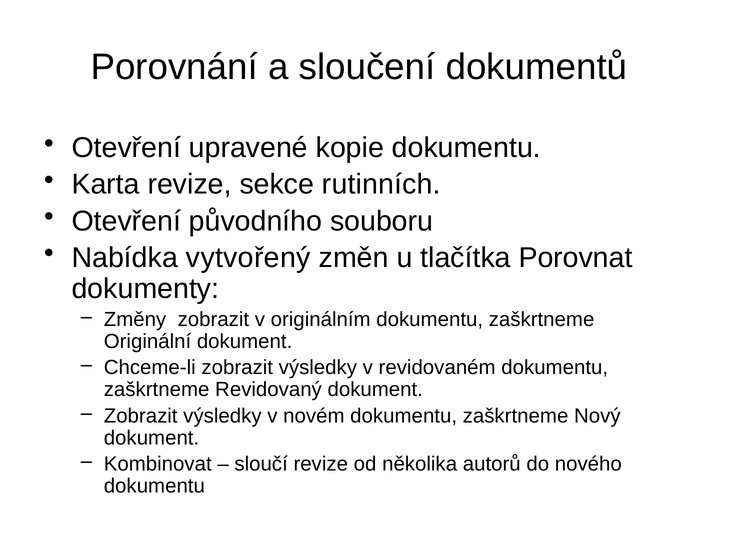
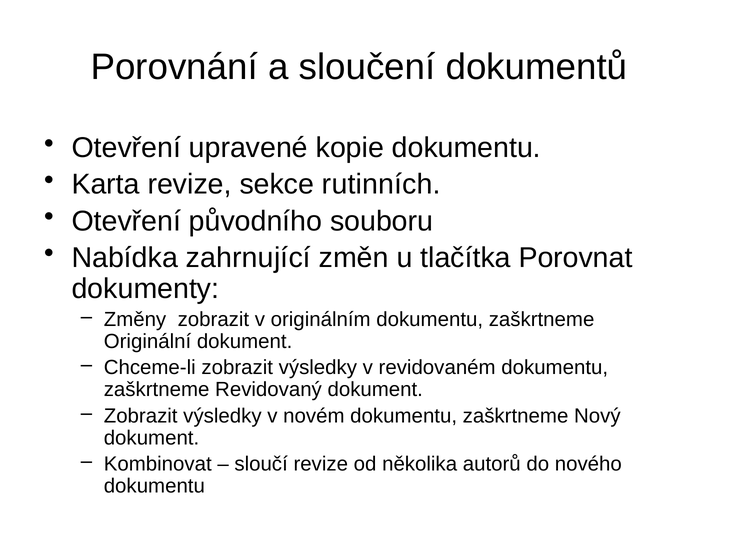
vytvořený: vytvořený -> zahrnující
